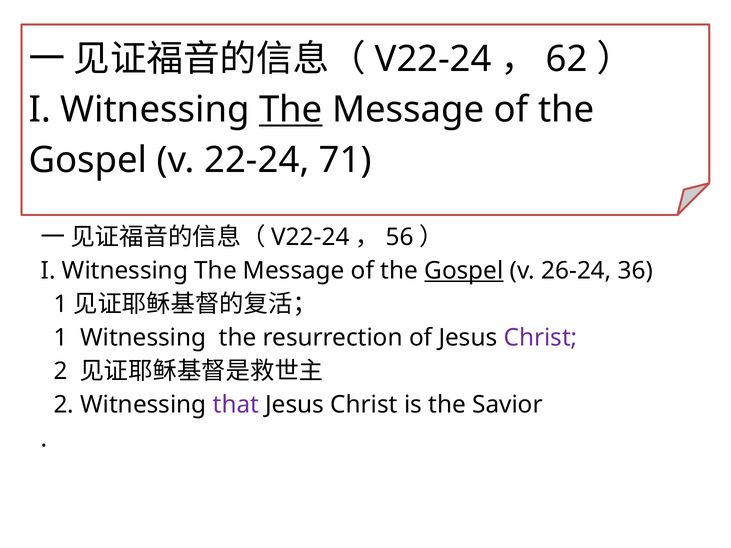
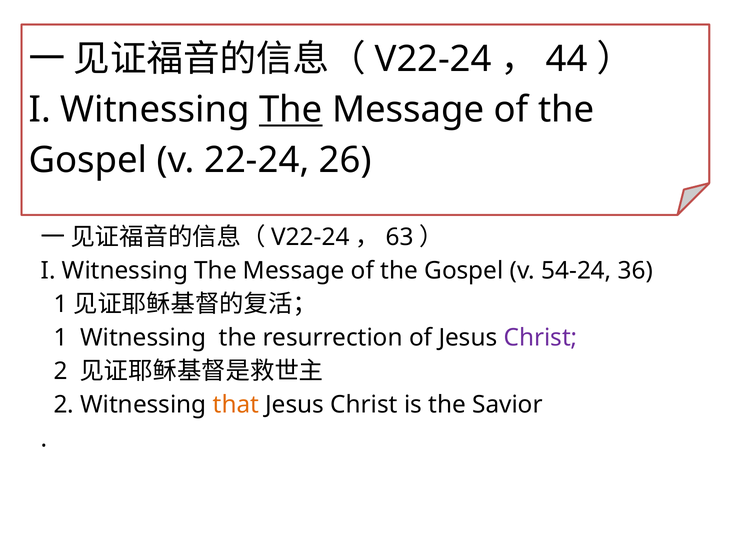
62: 62 -> 44
71: 71 -> 26
56: 56 -> 63
Gospel at (464, 271) underline: present -> none
26-24: 26-24 -> 54-24
that colour: purple -> orange
